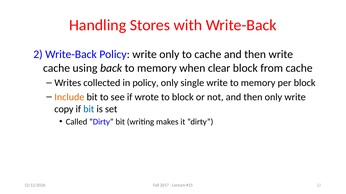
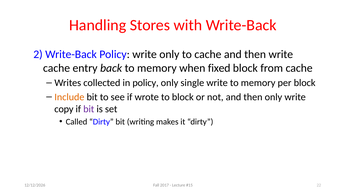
using: using -> entry
clear: clear -> fixed
bit at (89, 109) colour: blue -> purple
